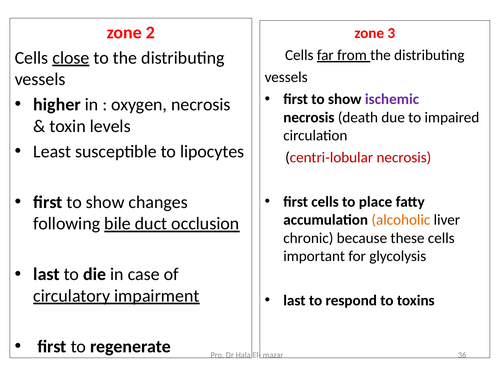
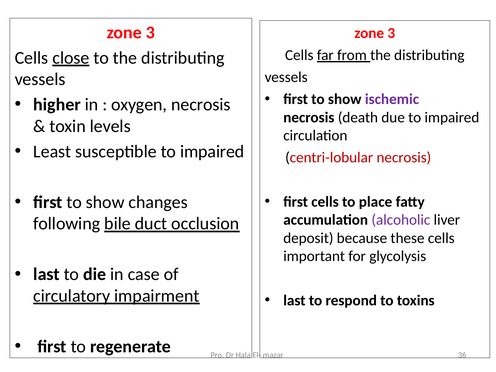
2 at (150, 33): 2 -> 3
susceptible to lipocytes: lipocytes -> impaired
alcoholic colour: orange -> purple
chronic: chronic -> deposit
